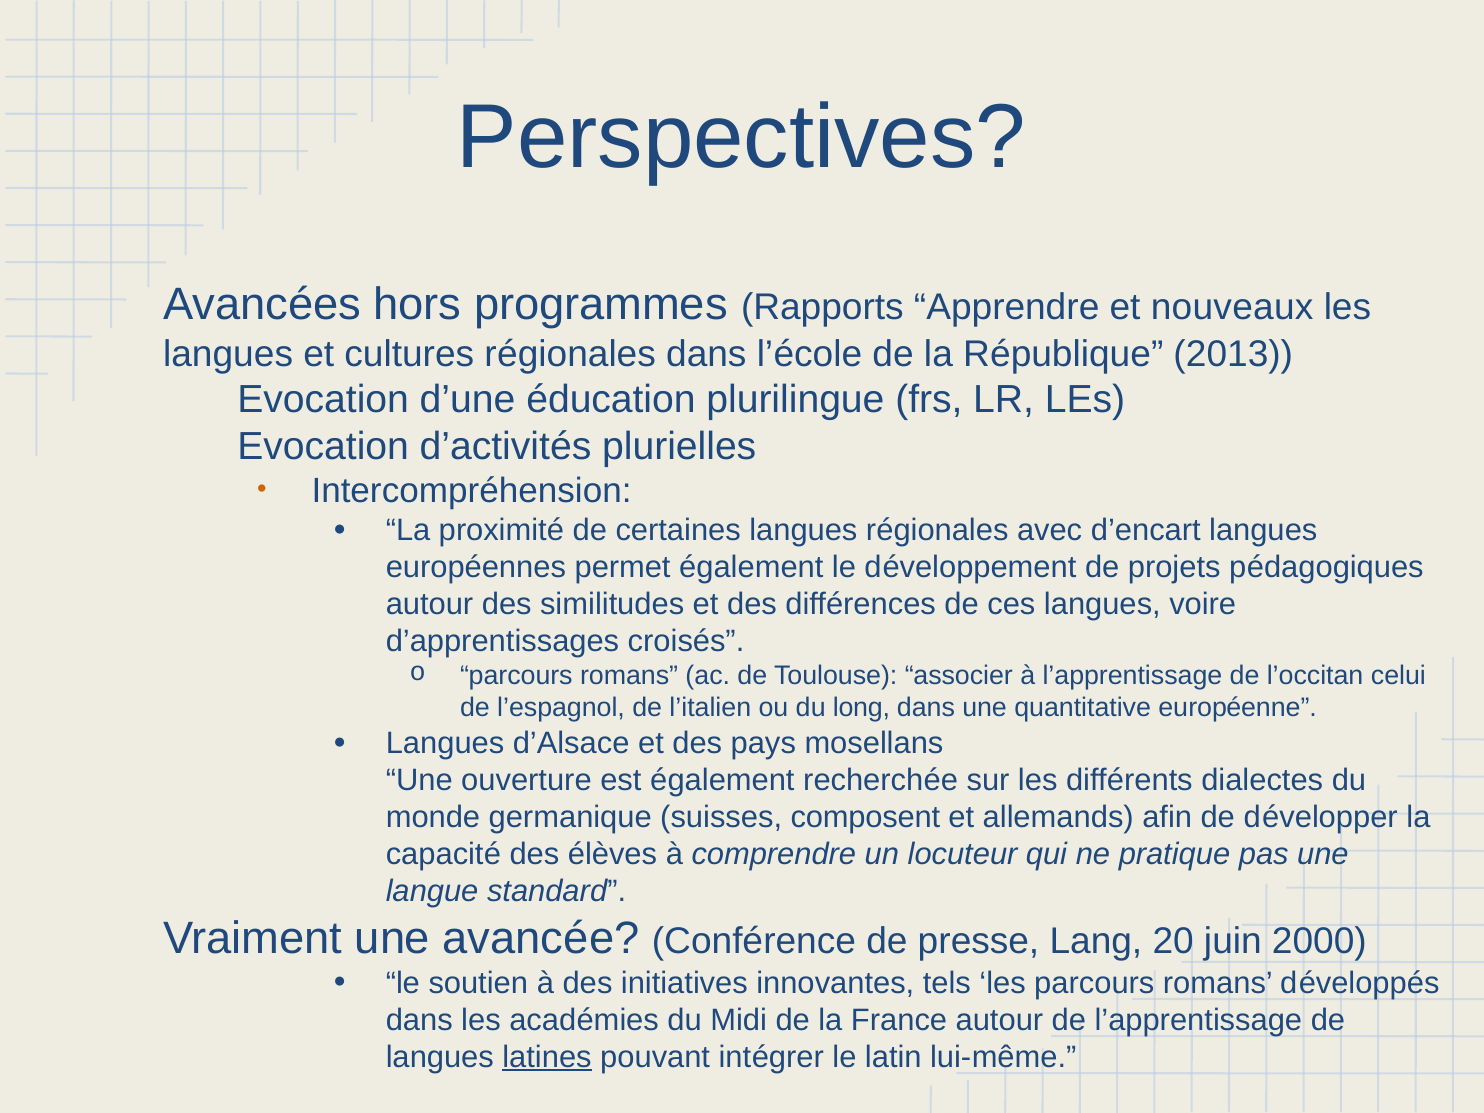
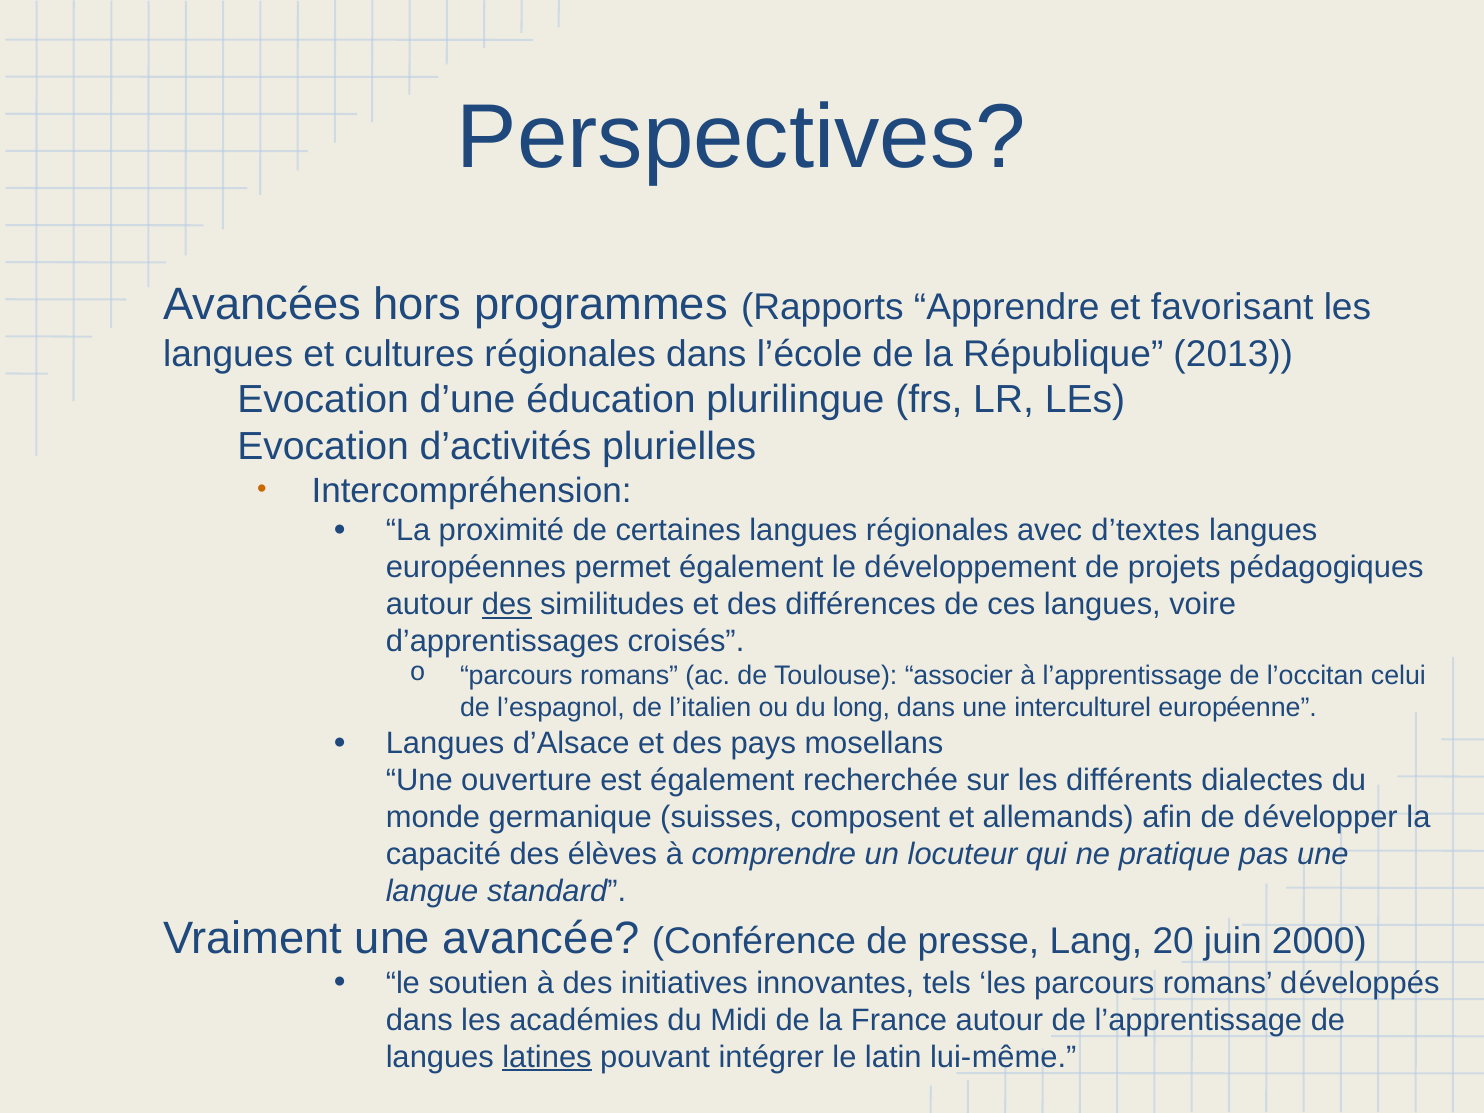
nouveaux: nouveaux -> favorisant
d’encart: d’encart -> d’textes
des at (507, 604) underline: none -> present
quantitative: quantitative -> interculturel
